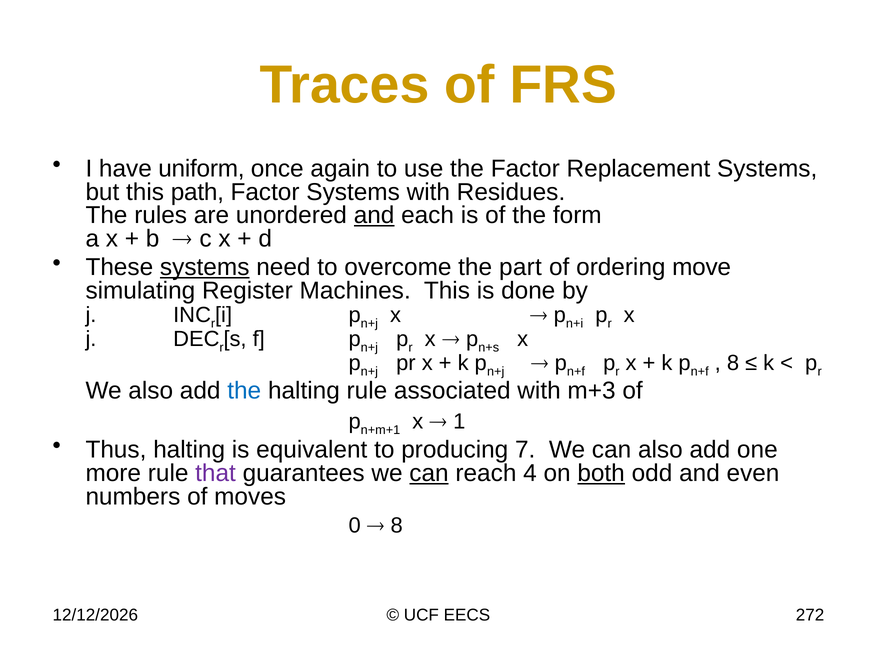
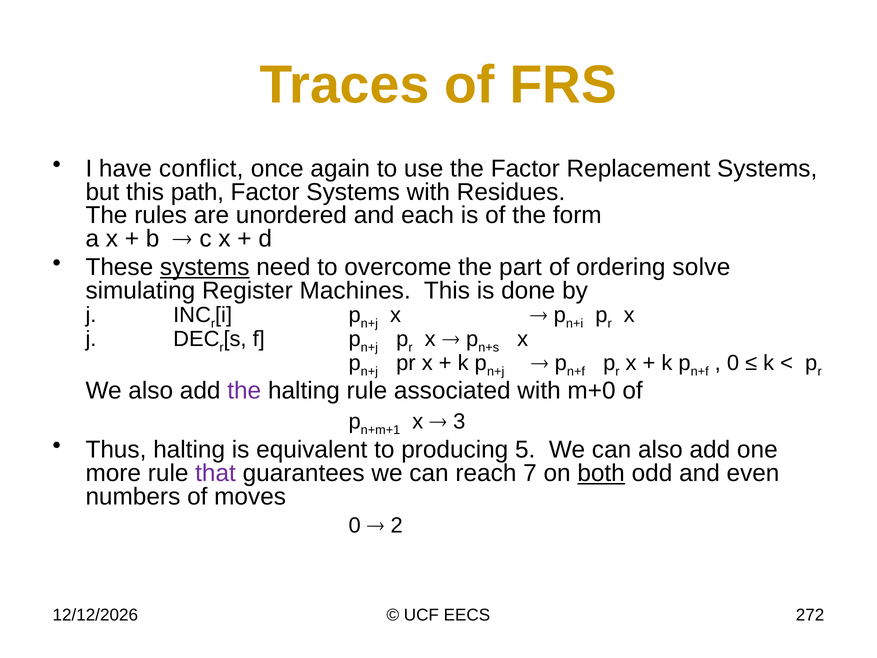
uniform: uniform -> conflict
and at (374, 215) underline: present -> none
move: move -> solve
8 at (733, 363): 8 -> 0
the at (244, 391) colour: blue -> purple
m+3: m+3 -> m+0
1: 1 -> 3
7: 7 -> 5
can at (429, 473) underline: present -> none
4: 4 -> 7
8 at (397, 525): 8 -> 2
